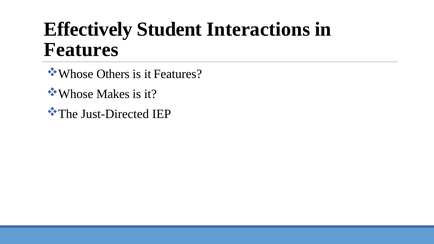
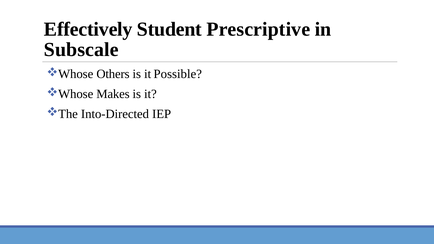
Interactions: Interactions -> Prescriptive
Features at (81, 50): Features -> Subscale
it Features: Features -> Possible
Just-Directed: Just-Directed -> Into-Directed
